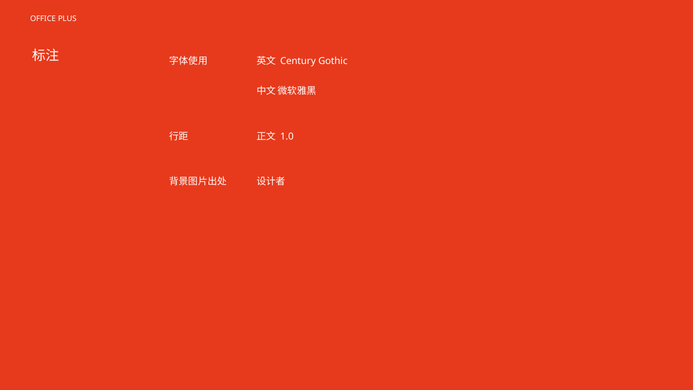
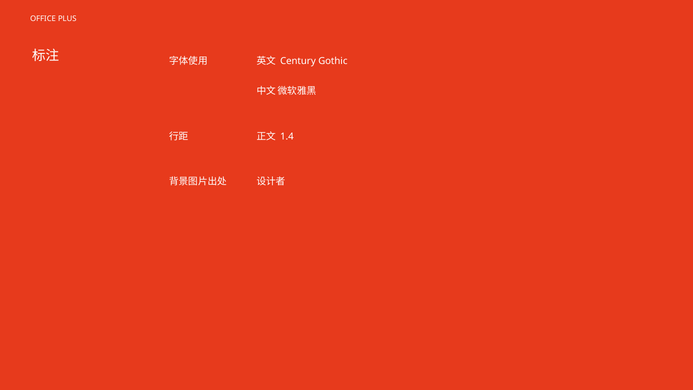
1.0: 1.0 -> 1.4
